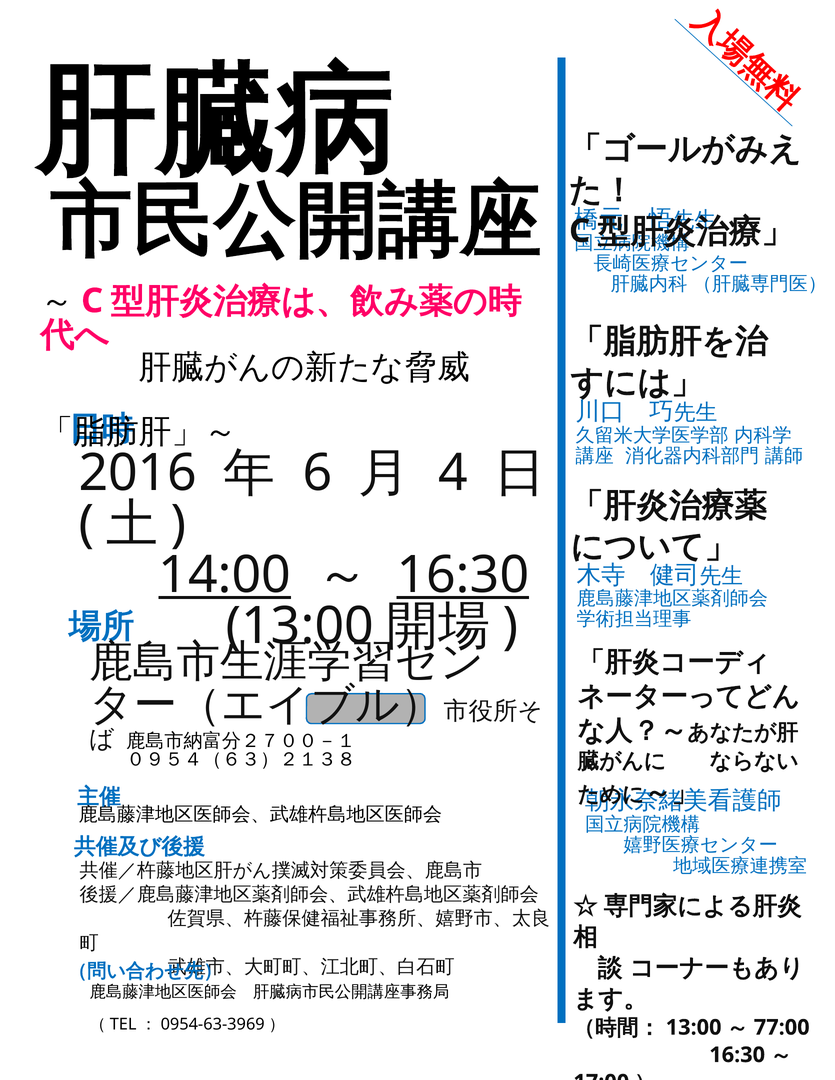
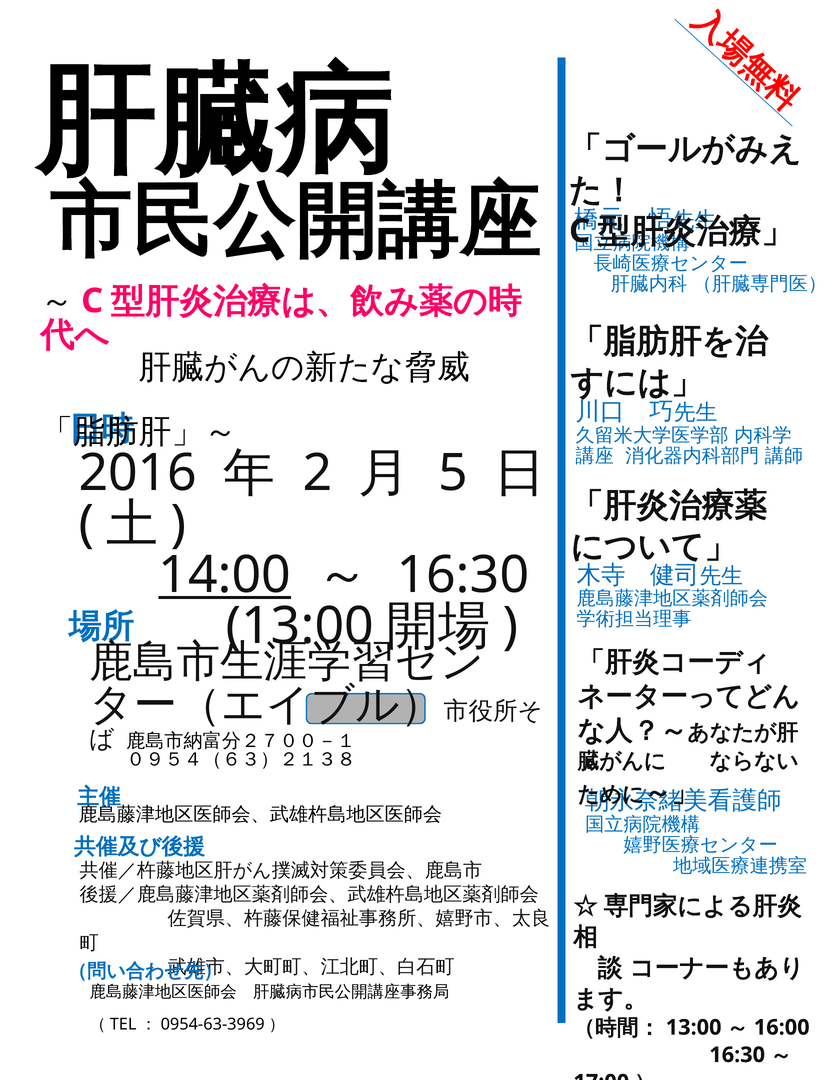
6: 6 -> 2
4: 4 -> 5
16:30 at (463, 576) underline: present -> none
77:00: 77:00 -> 16:00
